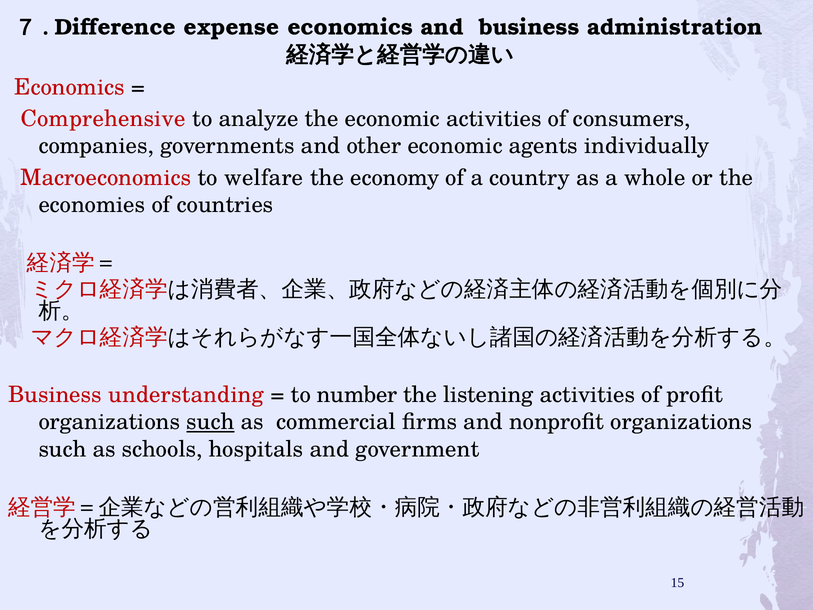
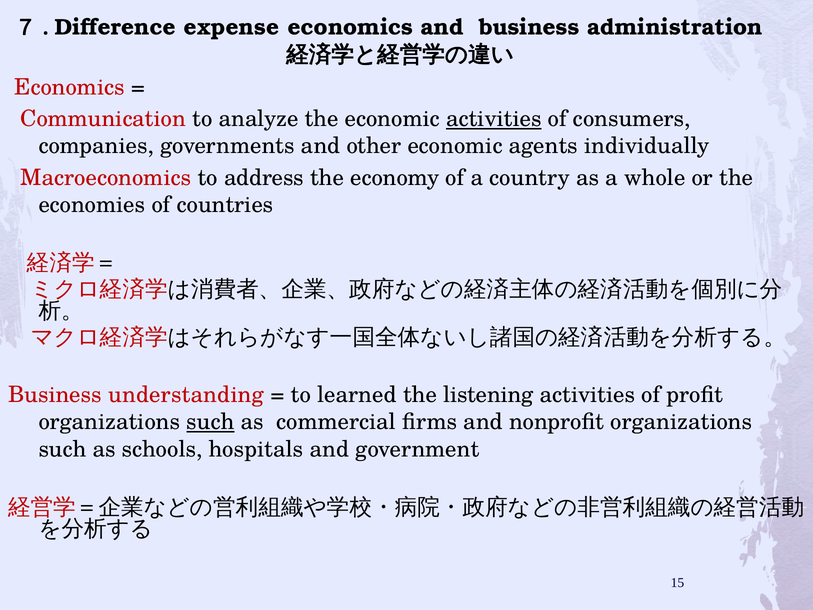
Comprehensive: Comprehensive -> Communication
activities at (494, 119) underline: none -> present
welfare: welfare -> address
number: number -> learned
